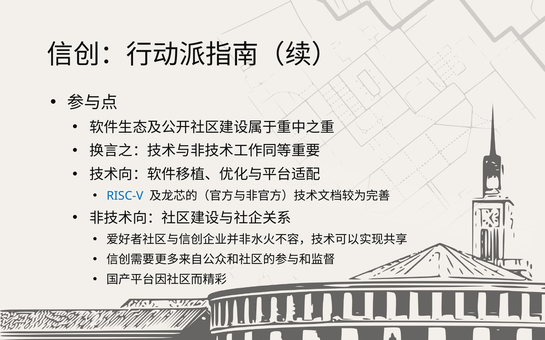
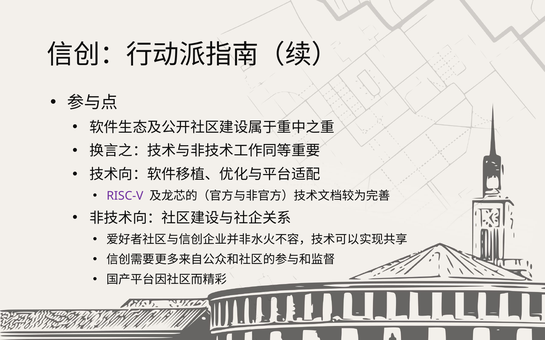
RISC-V colour: blue -> purple
